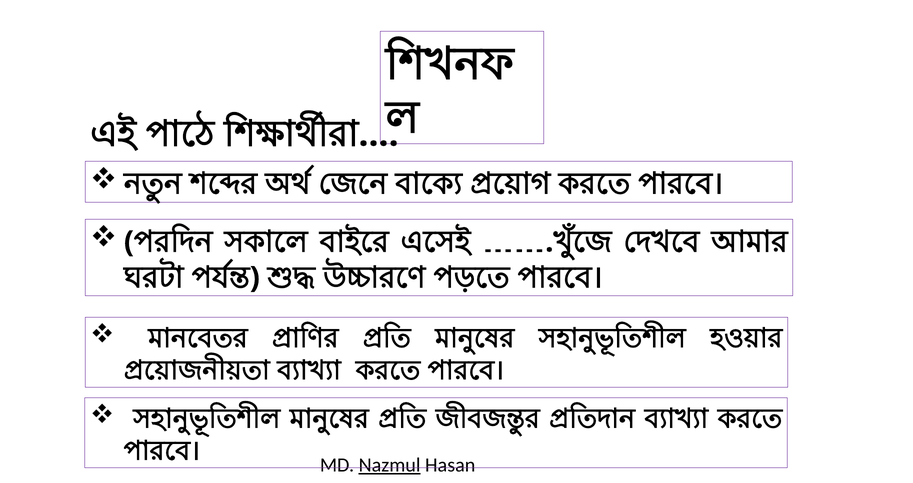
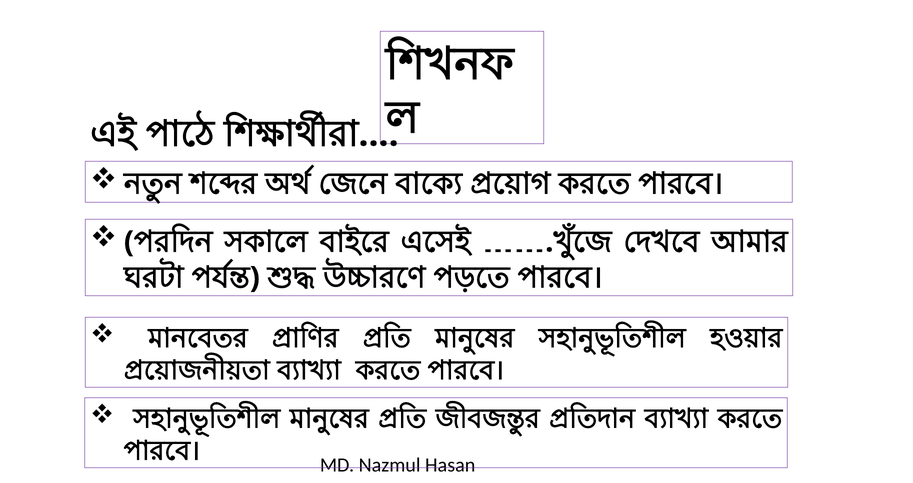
Nazmul underline: present -> none
